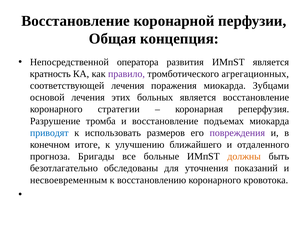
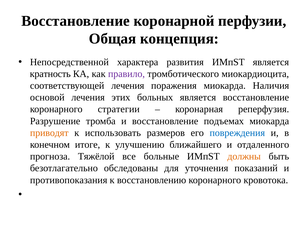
оператора: оператора -> характера
агрегационных: агрегационных -> миокардиоцита
Зубцами: Зубцами -> Наличия
приводят colour: blue -> orange
повреждения colour: purple -> blue
Бригады: Бригады -> Тяжёлой
несвоевременным: несвоевременным -> противопоказания
